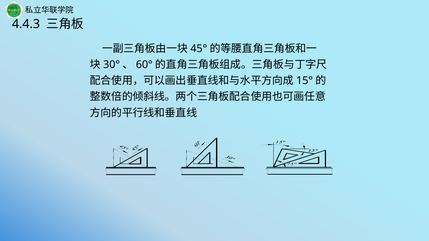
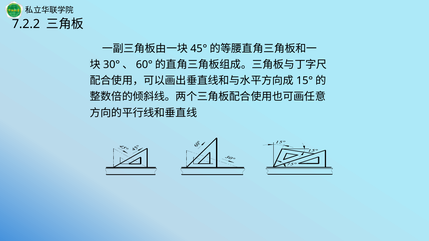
4.4.3: 4.4.3 -> 7.2.2
